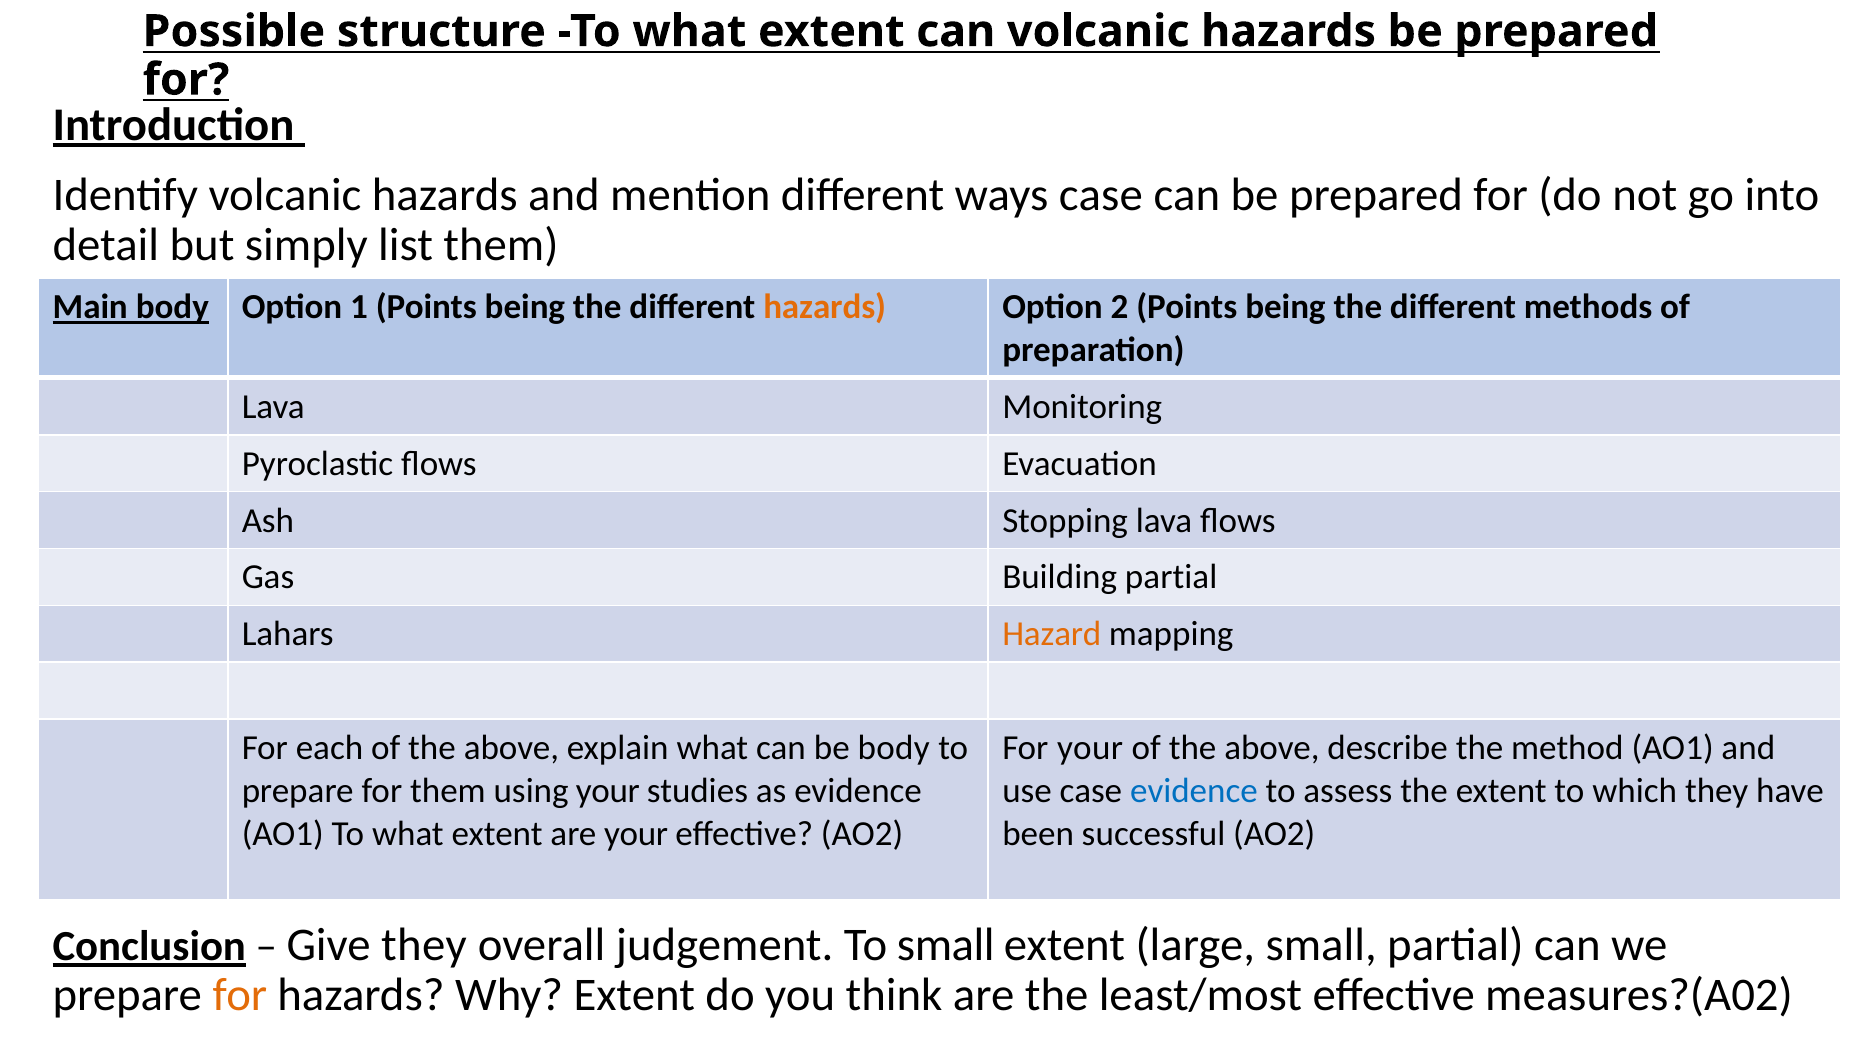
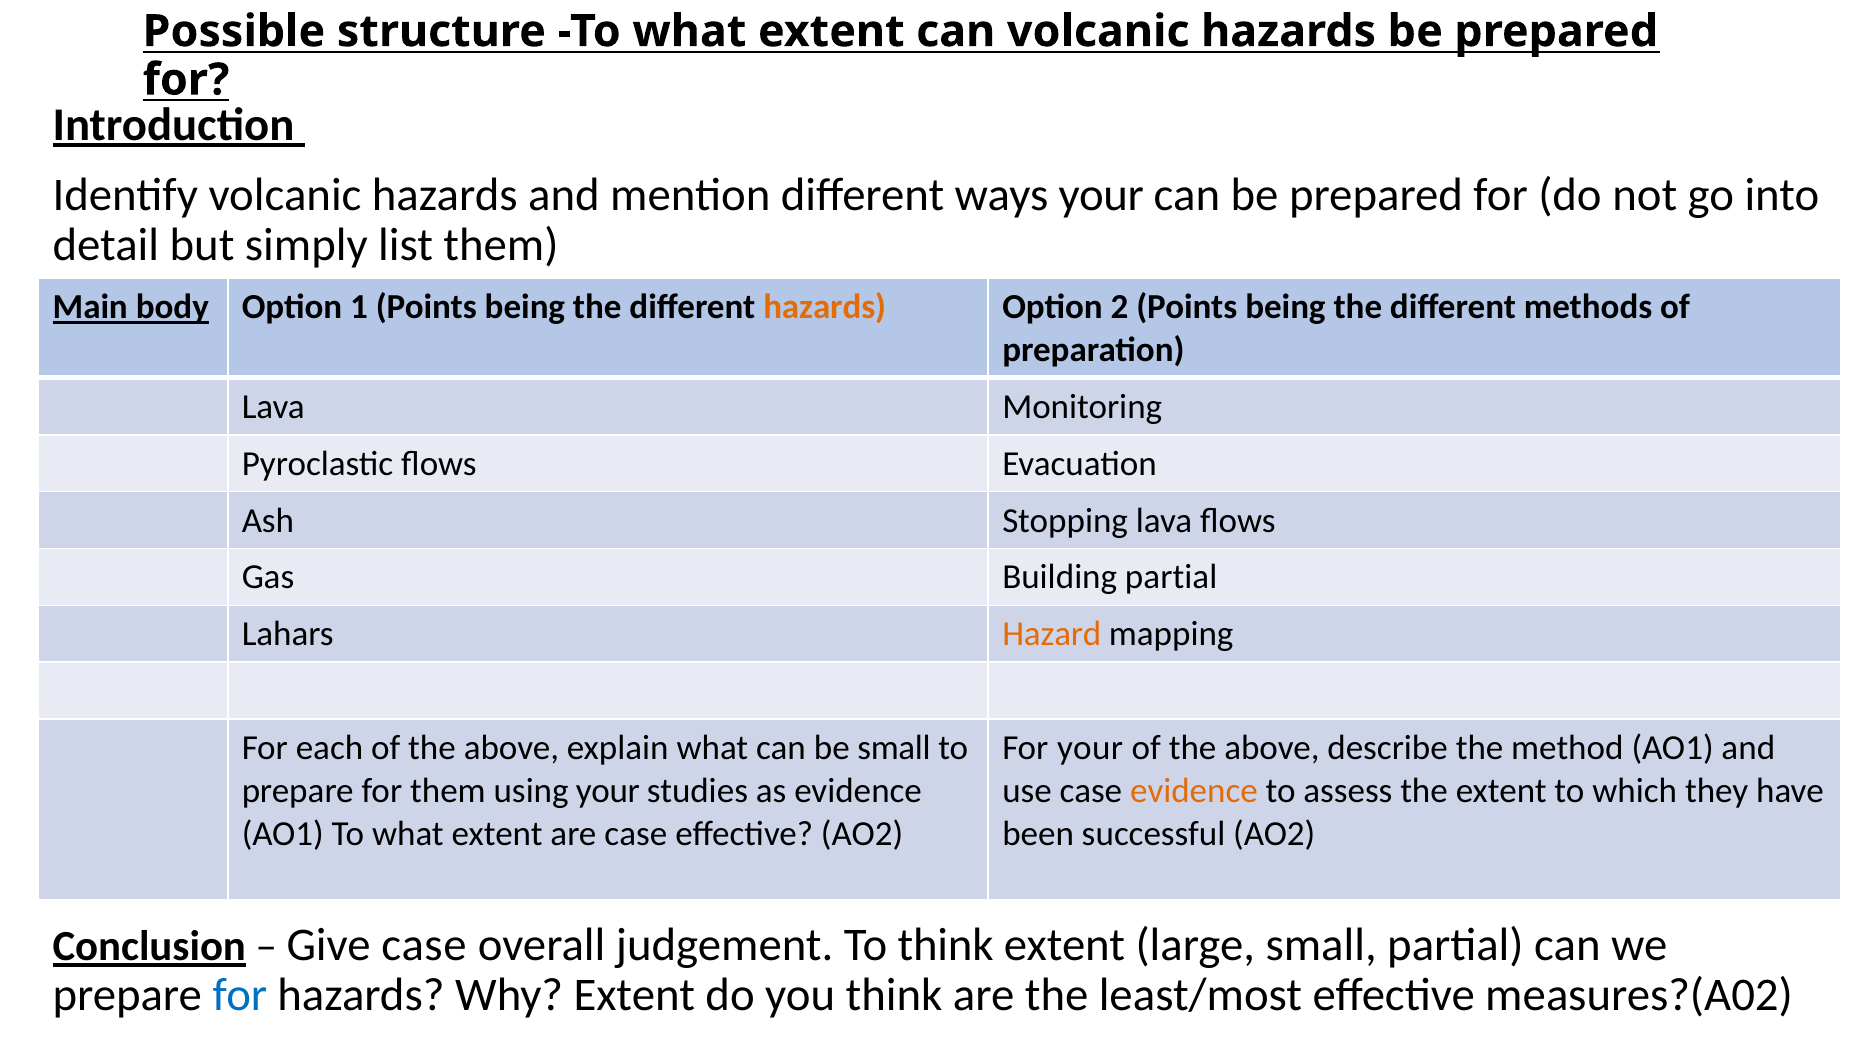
ways case: case -> your
be body: body -> small
evidence at (1194, 791) colour: blue -> orange
are your: your -> case
Give they: they -> case
To small: small -> think
for at (240, 996) colour: orange -> blue
